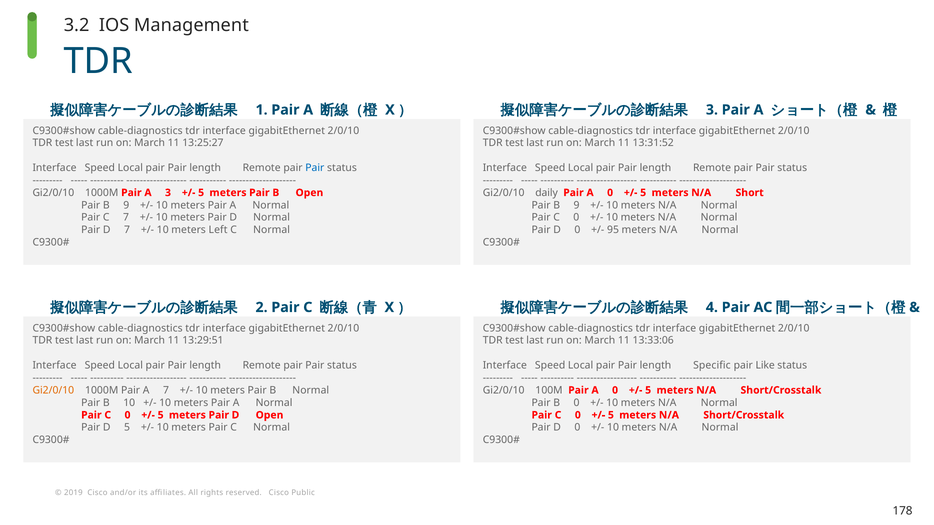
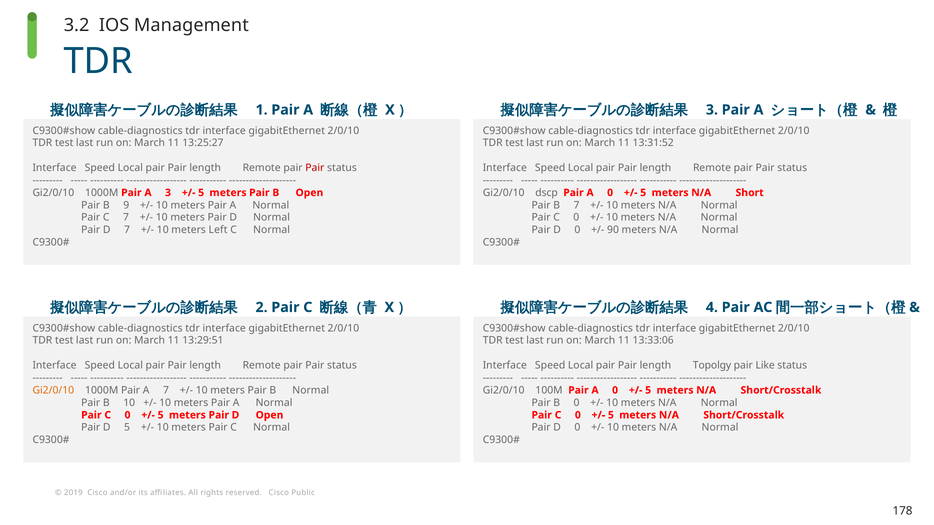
Pair at (315, 168) colour: blue -> red
daily: daily -> dscp
9 at (577, 205): 9 -> 7
95: 95 -> 90
Specific: Specific -> Topolgy
